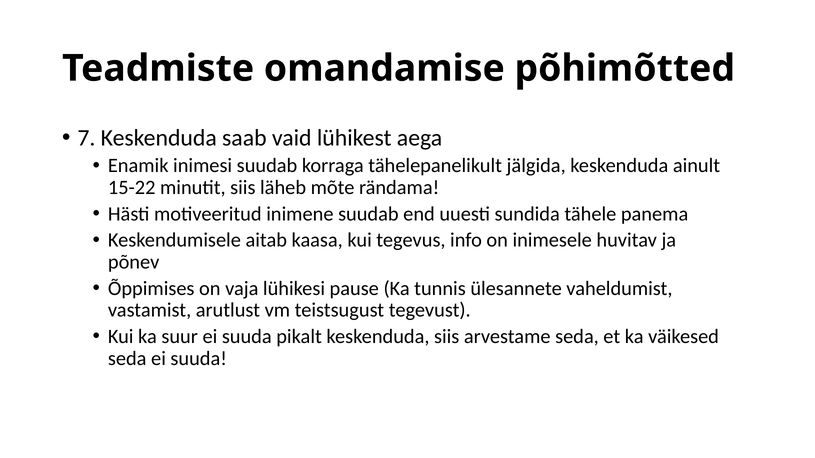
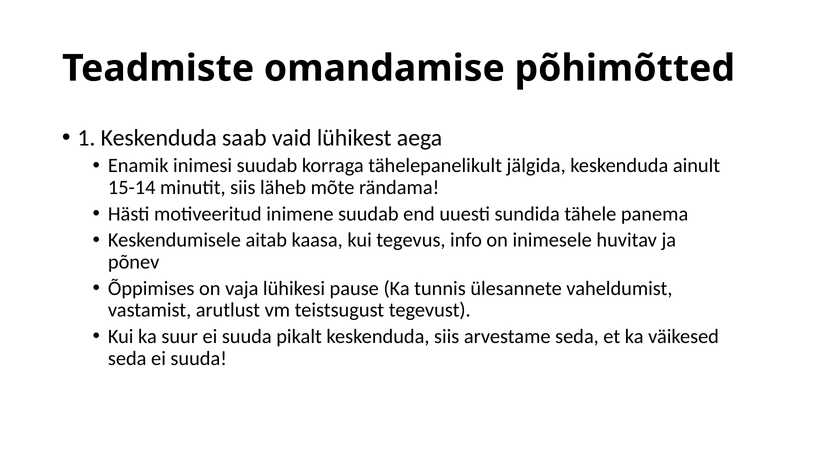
7: 7 -> 1
15-22: 15-22 -> 15-14
